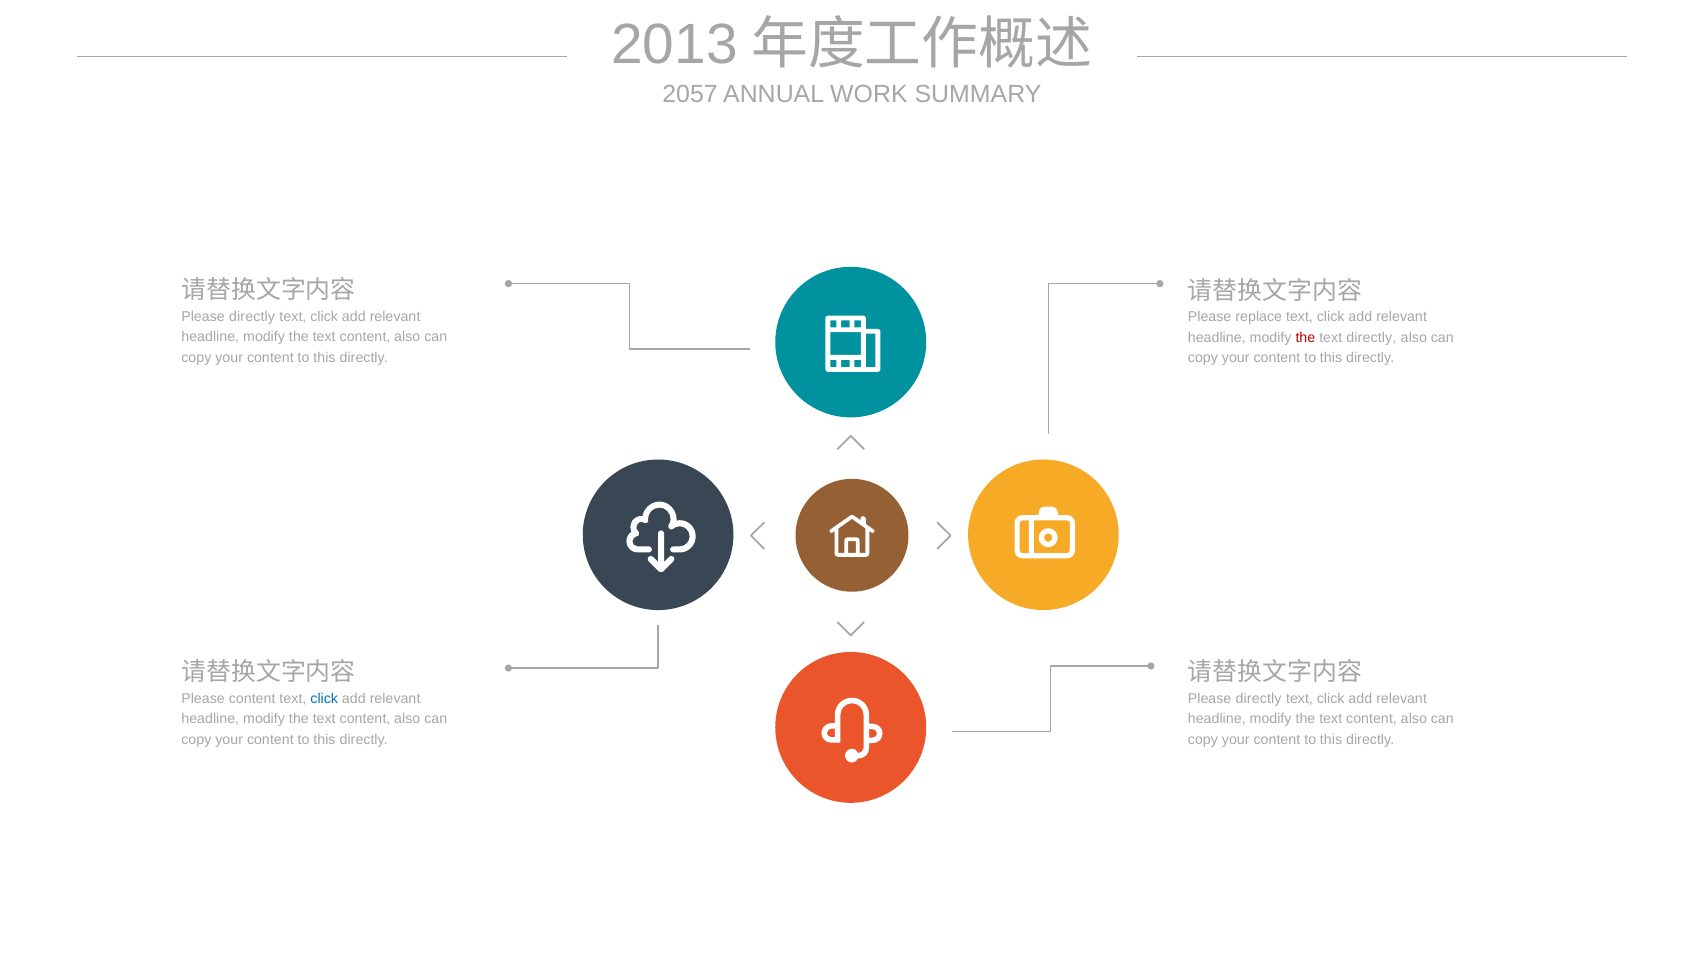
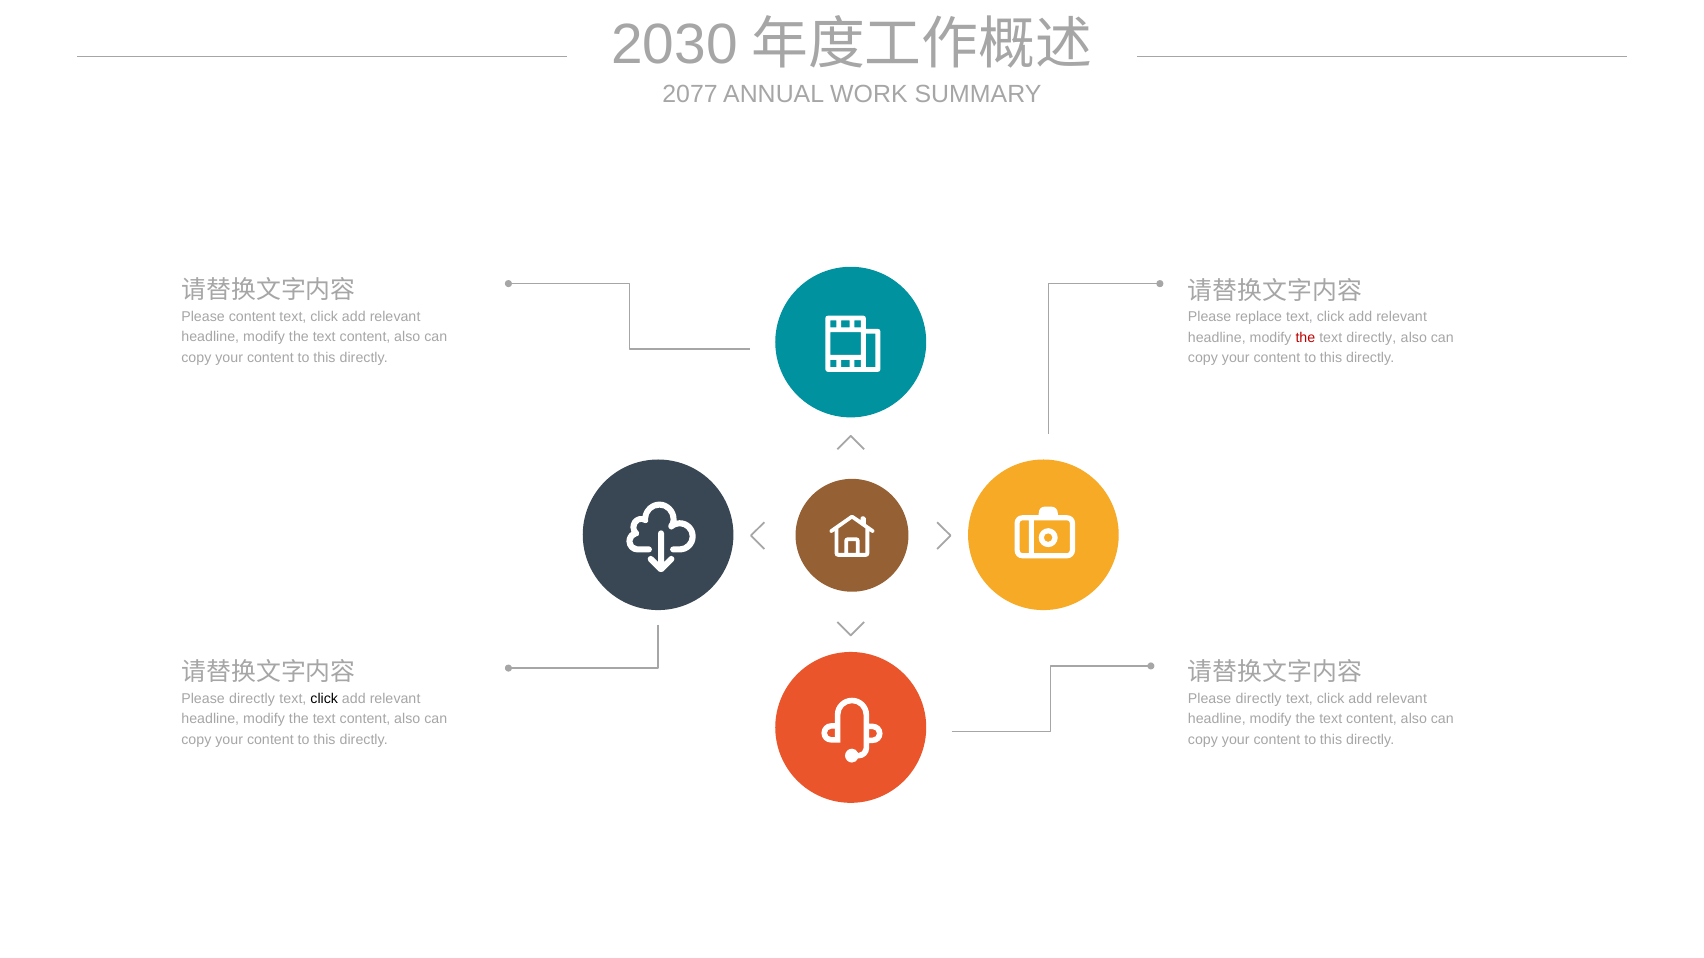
2013: 2013 -> 2030
2057: 2057 -> 2077
directly at (252, 317): directly -> content
content at (252, 699): content -> directly
click at (324, 699) colour: blue -> black
